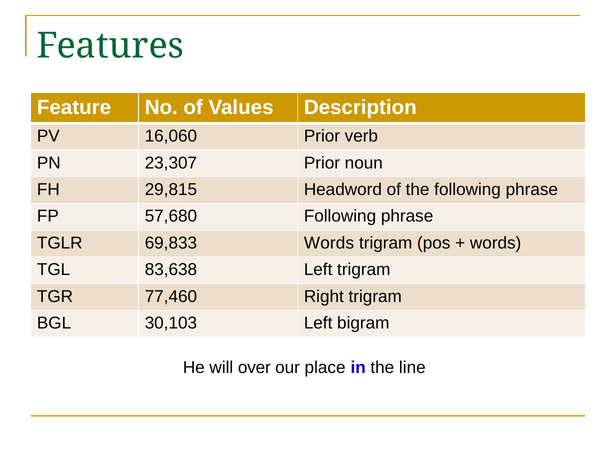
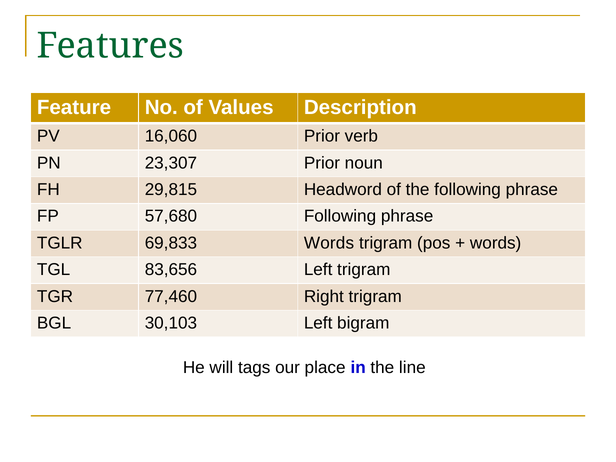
83,638: 83,638 -> 83,656
over: over -> tags
